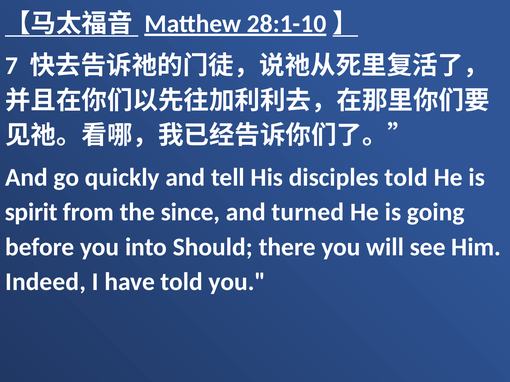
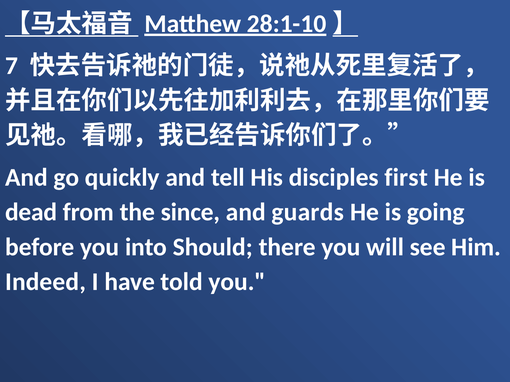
disciples told: told -> first
spirit: spirit -> dead
turned: turned -> guards
